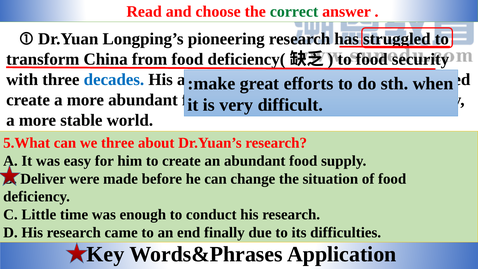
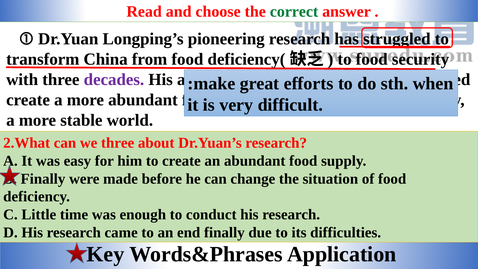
decades colour: blue -> purple
5.What: 5.What -> 2.What
Deliver at (43, 179): Deliver -> Finally
